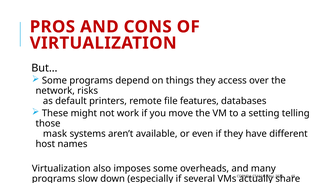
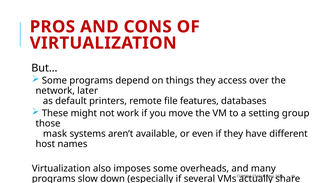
risks: risks -> later
telling: telling -> group
